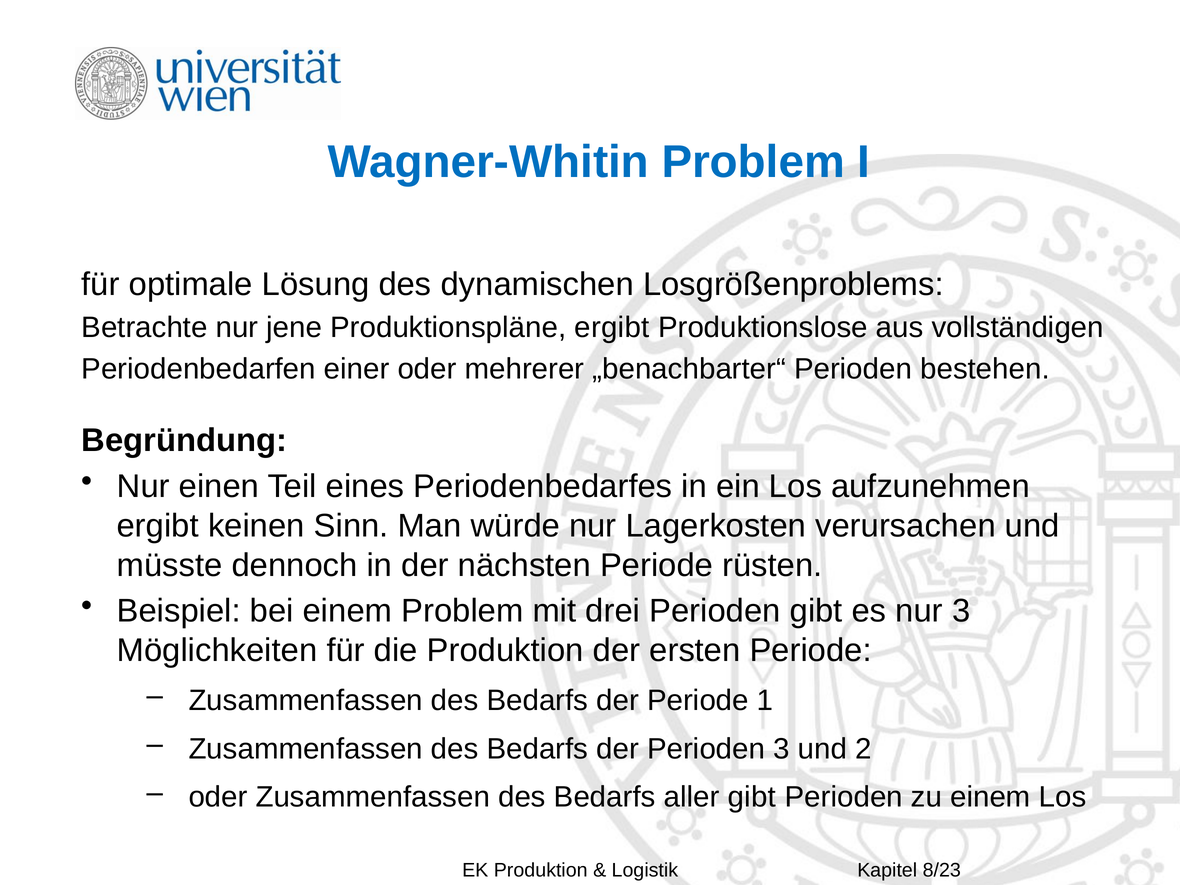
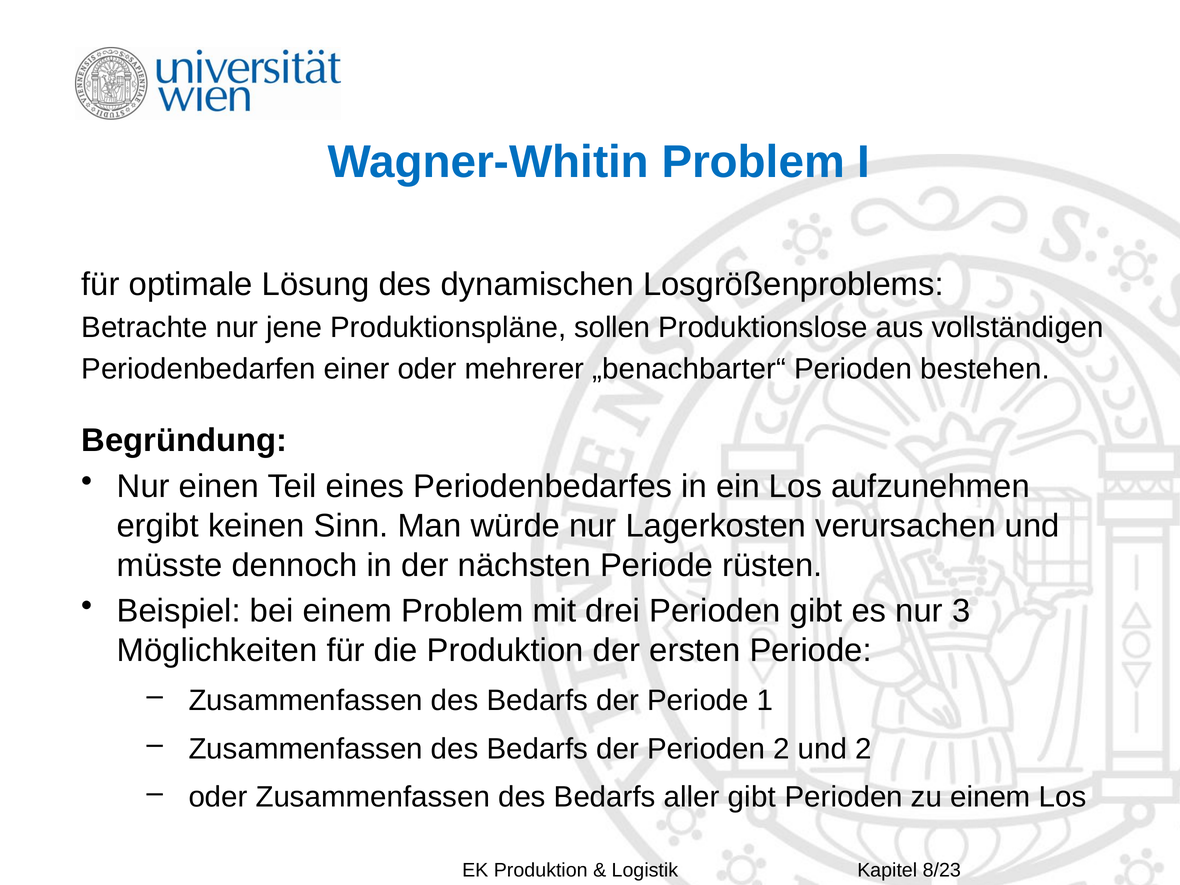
Produktionspläne ergibt: ergibt -> sollen
Perioden 3: 3 -> 2
